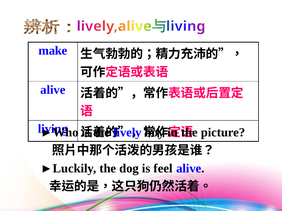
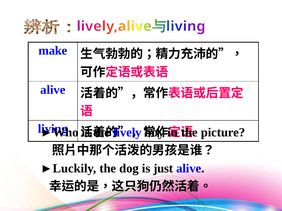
feel: feel -> just
